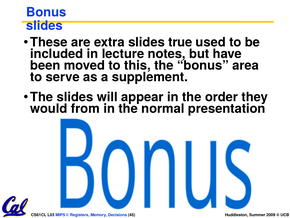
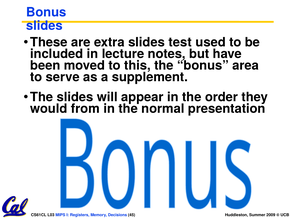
true: true -> test
